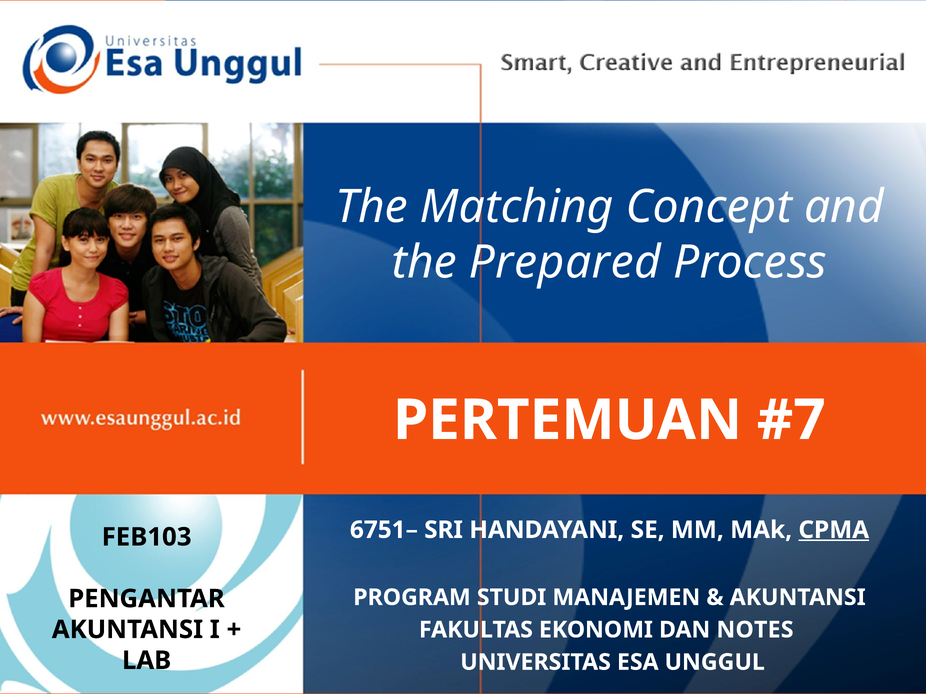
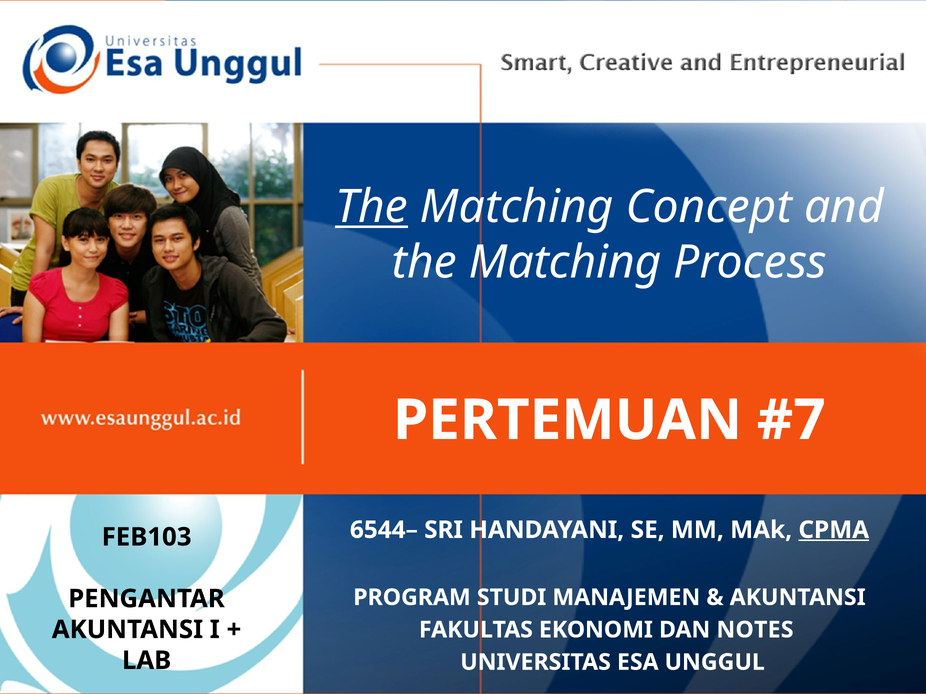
The at (372, 207) underline: none -> present
Prepared at (565, 263): Prepared -> Matching
6751–: 6751– -> 6544–
